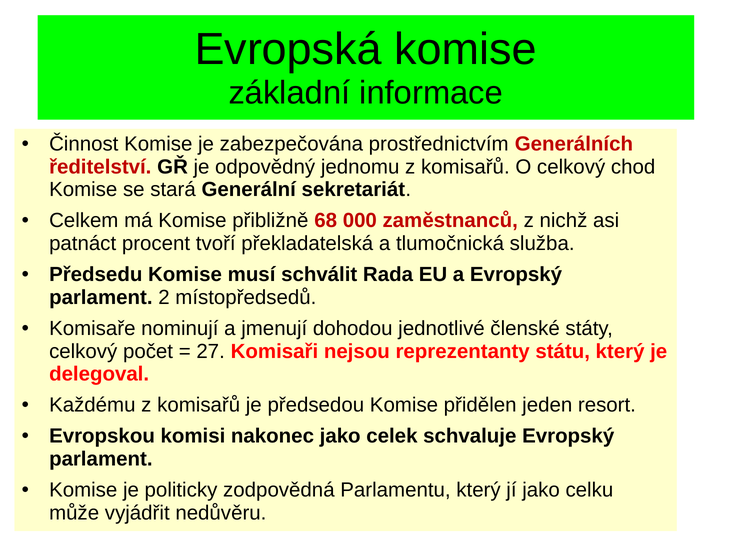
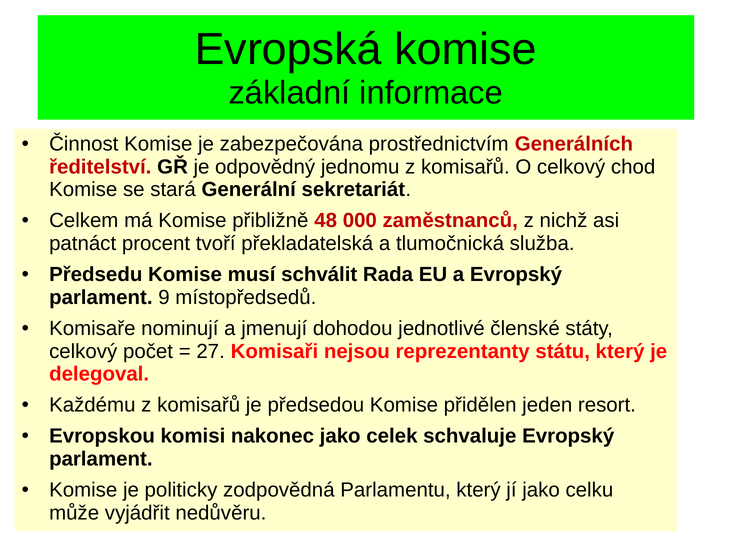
68: 68 -> 48
2: 2 -> 9
